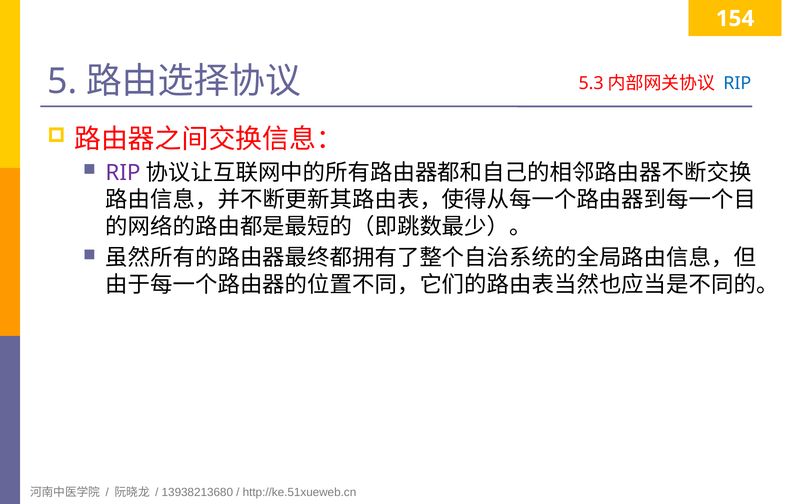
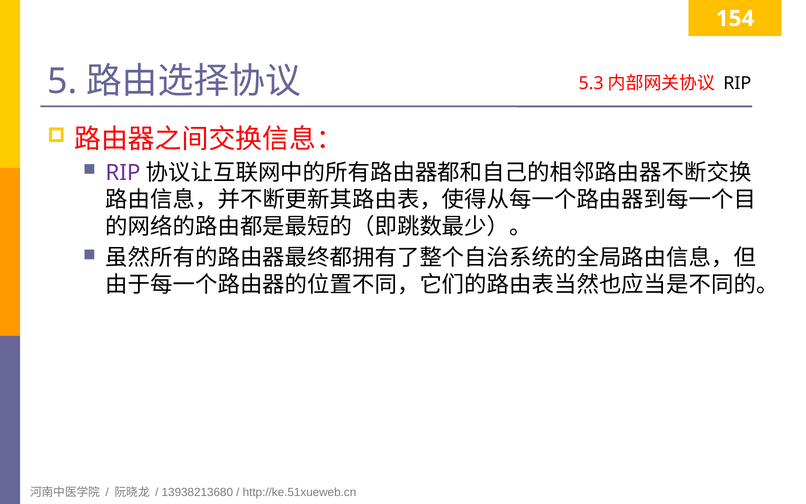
RIP at (737, 83) colour: blue -> black
